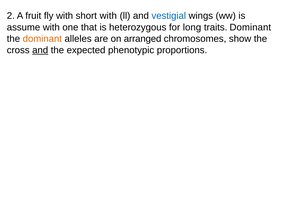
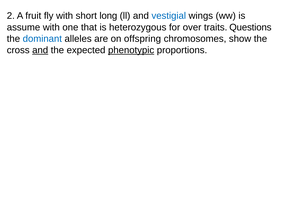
short with: with -> long
long: long -> over
traits Dominant: Dominant -> Questions
dominant at (42, 39) colour: orange -> blue
arranged: arranged -> offspring
phenotypic underline: none -> present
